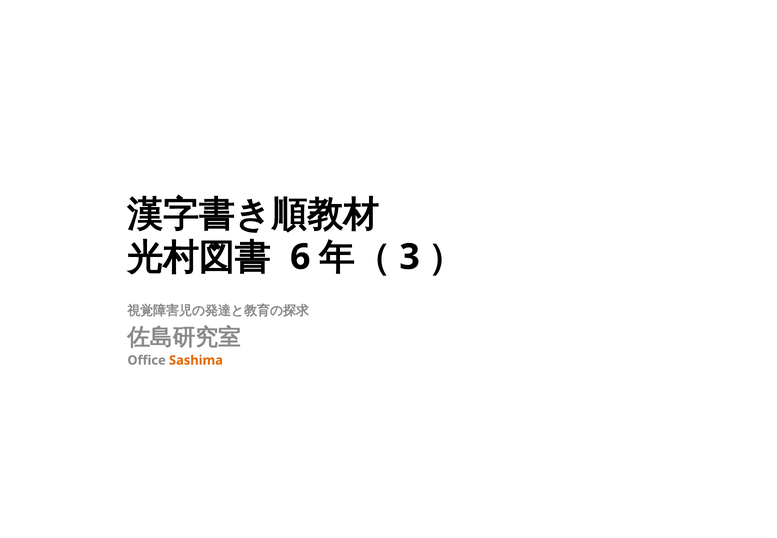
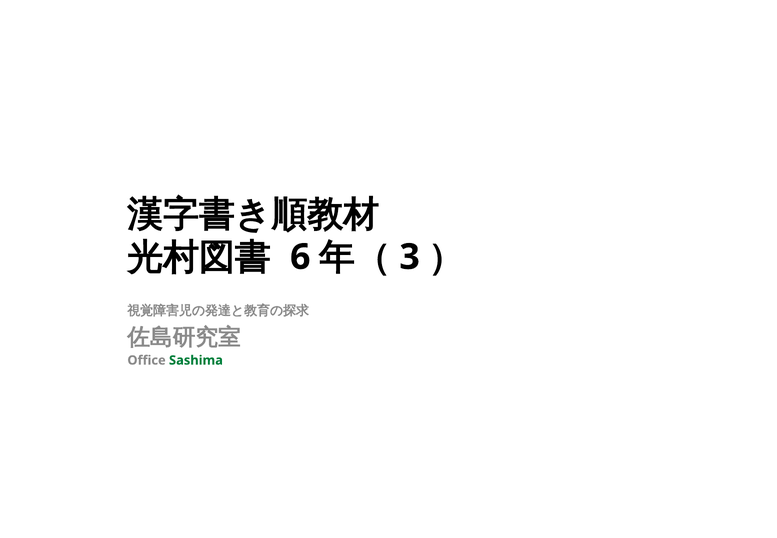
Sashima colour: orange -> green
